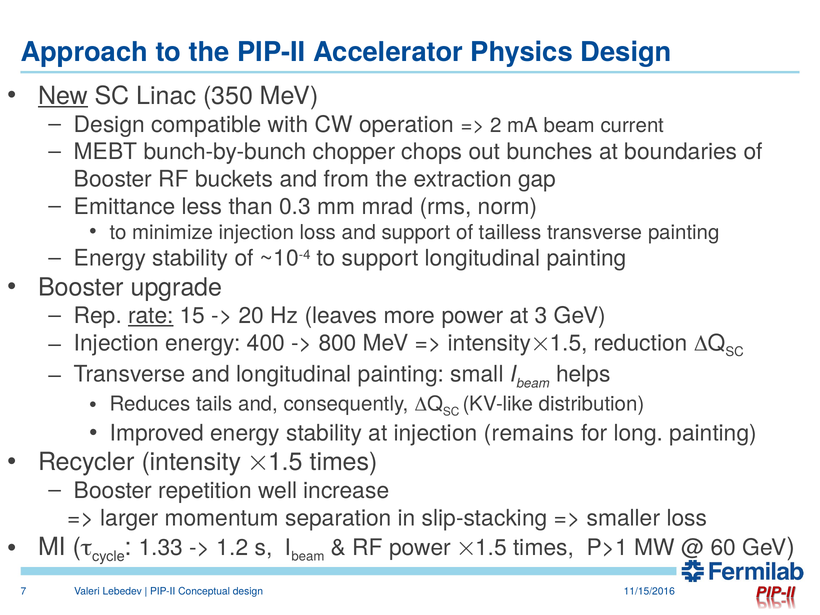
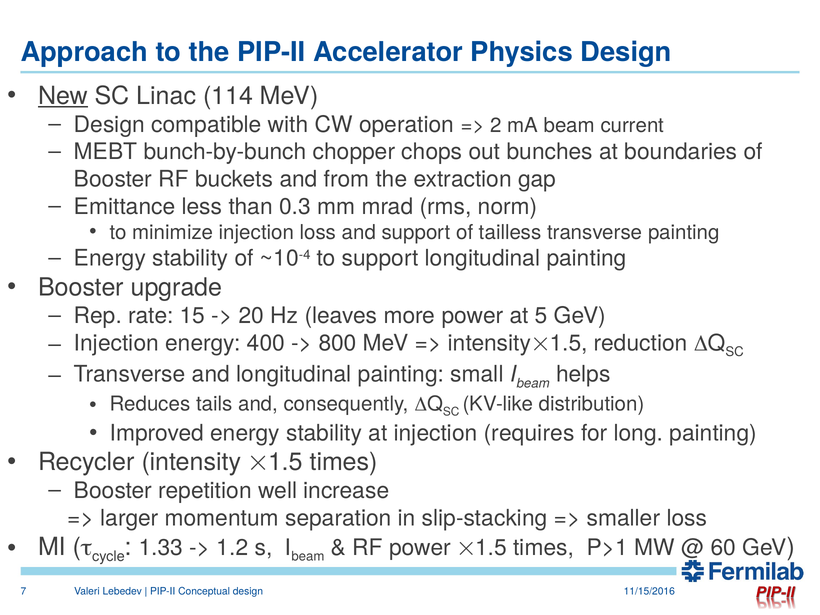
350: 350 -> 114
rate underline: present -> none
3: 3 -> 5
remains: remains -> requires
